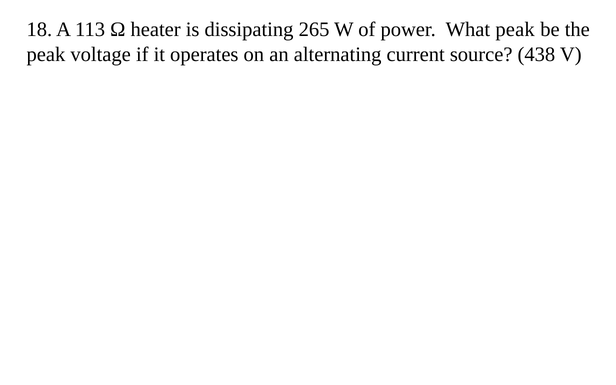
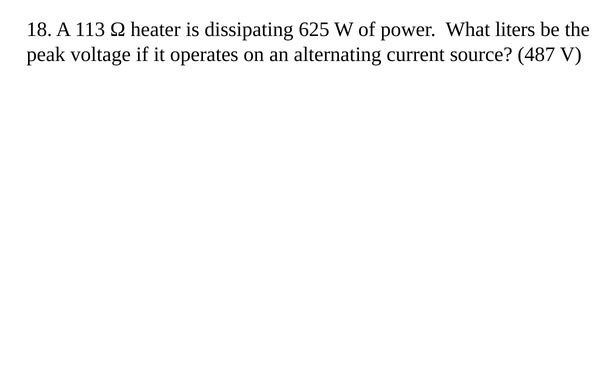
265: 265 -> 625
What peak: peak -> liters
438: 438 -> 487
